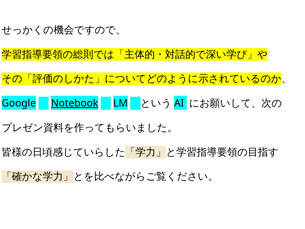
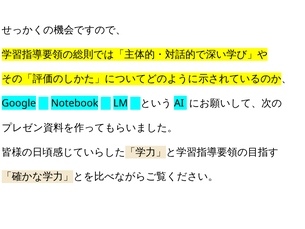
Notebook underline: present -> none
